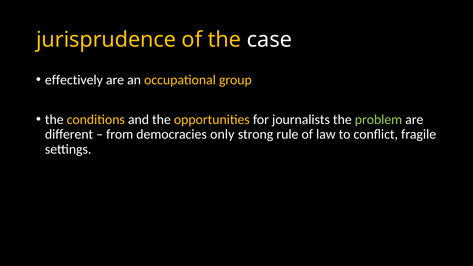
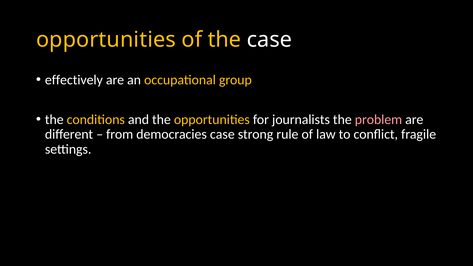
jurisprudence at (106, 40): jurisprudence -> opportunities
problem colour: light green -> pink
democracies only: only -> case
